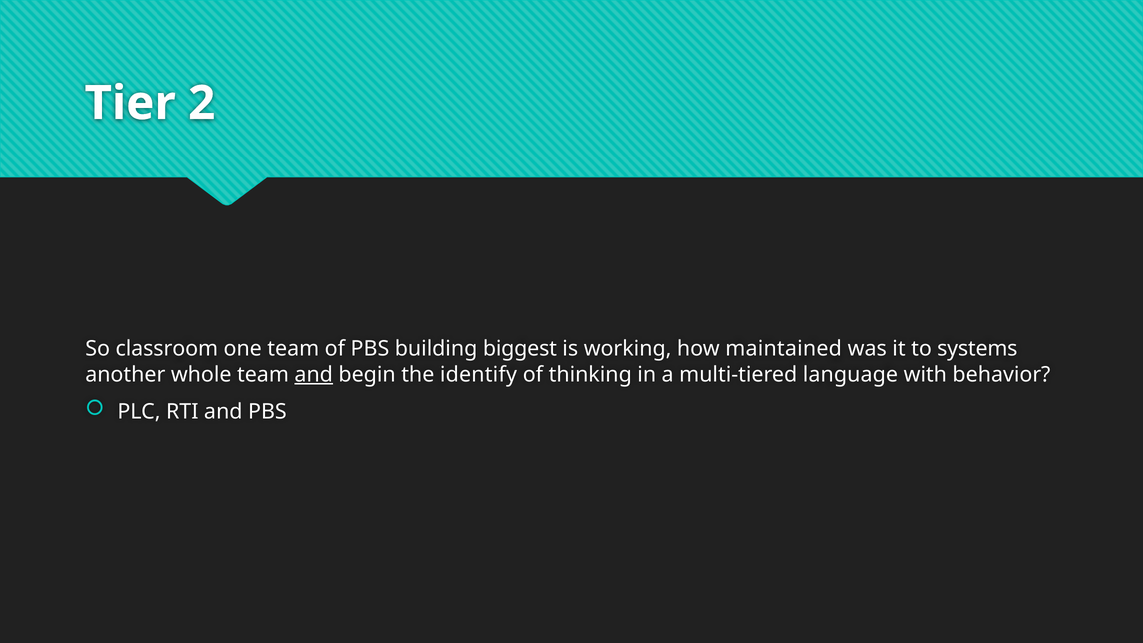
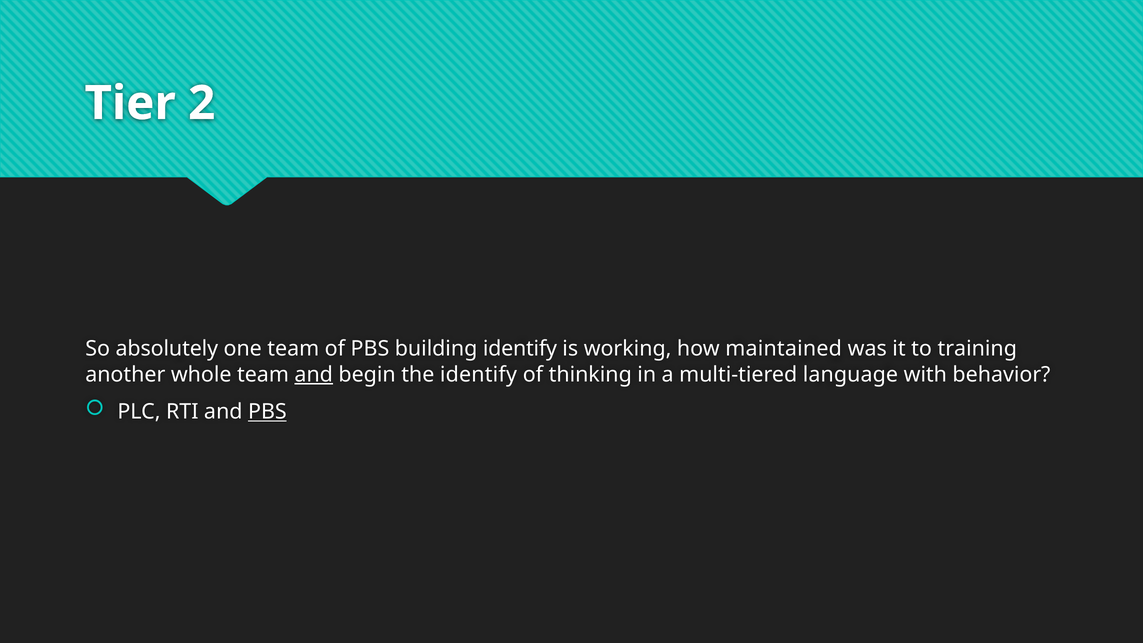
classroom: classroom -> absolutely
building biggest: biggest -> identify
systems: systems -> training
PBS at (267, 412) underline: none -> present
